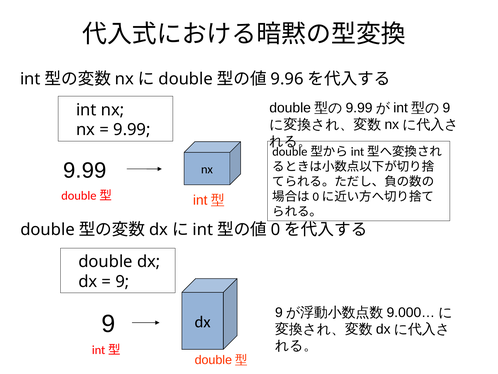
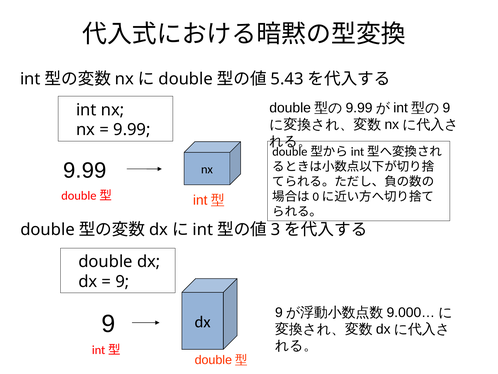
9.96: 9.96 -> 5.43
0: 0 -> 3
